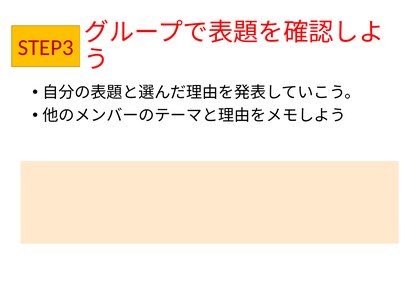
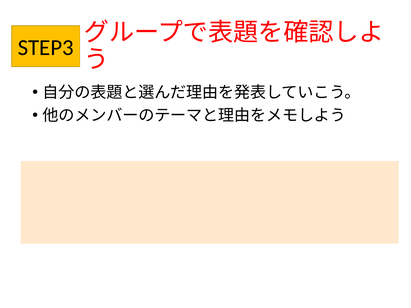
STEP3 colour: red -> black
